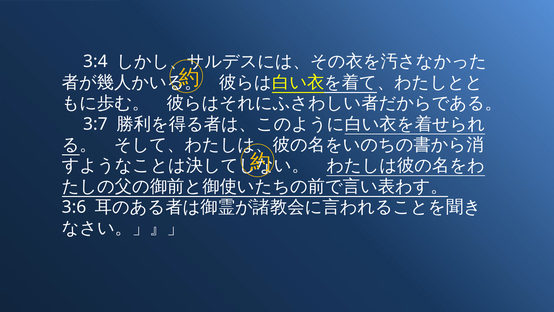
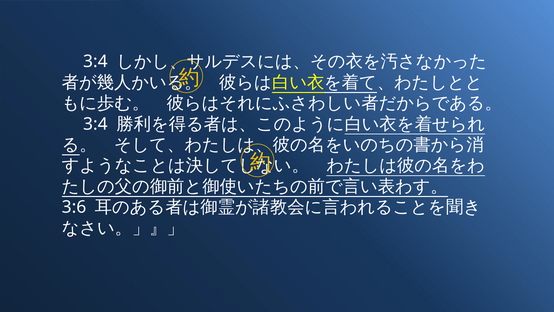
3:7 at (96, 124): 3:7 -> 3:4
